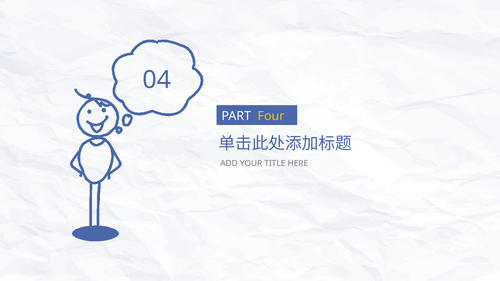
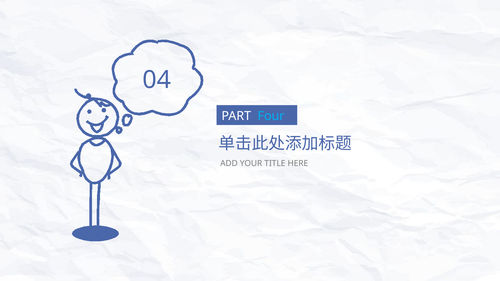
Four colour: yellow -> light blue
